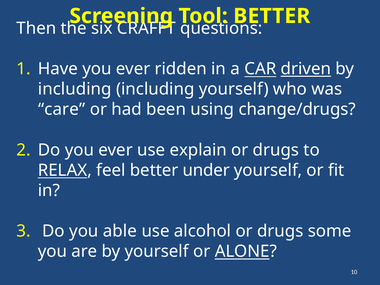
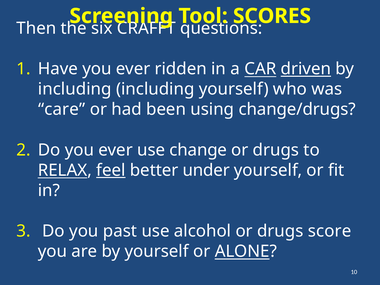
BETTER at (272, 16): BETTER -> SCORES
explain: explain -> change
feel underline: none -> present
able: able -> past
some: some -> score
